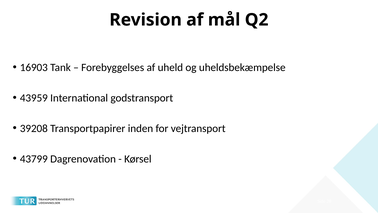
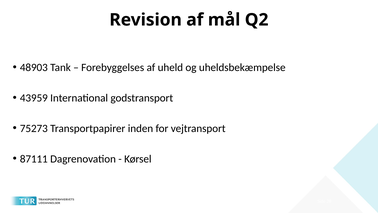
16903: 16903 -> 48903
39208: 39208 -> 75273
43799: 43799 -> 87111
